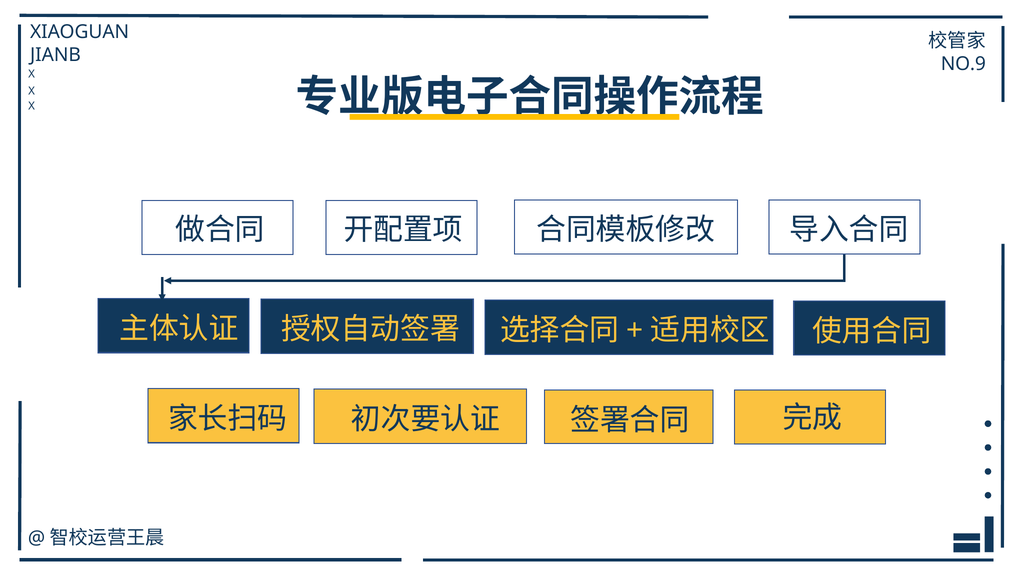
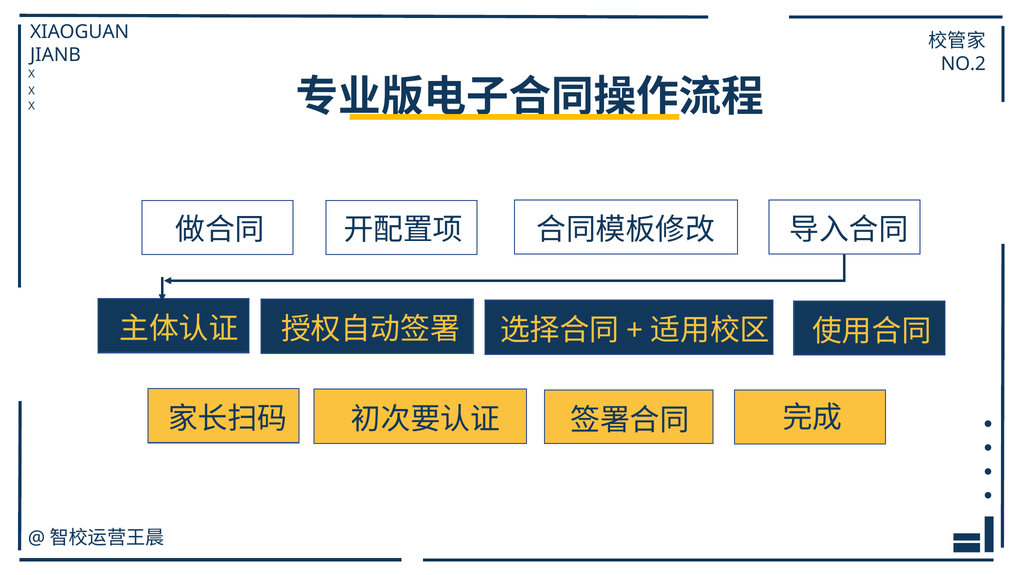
NO.9: NO.9 -> NO.2
